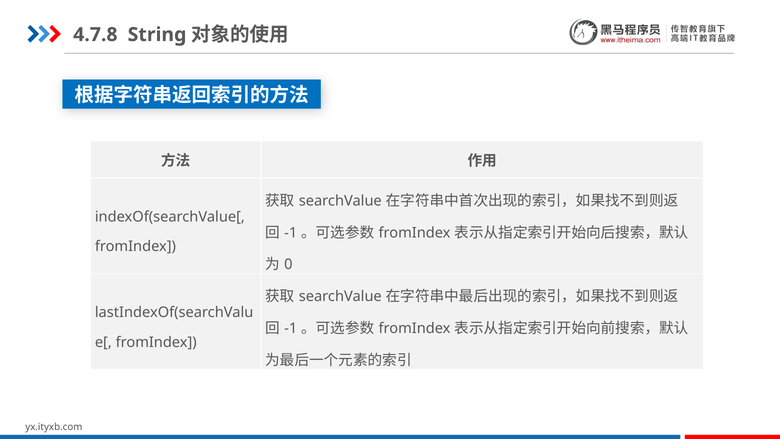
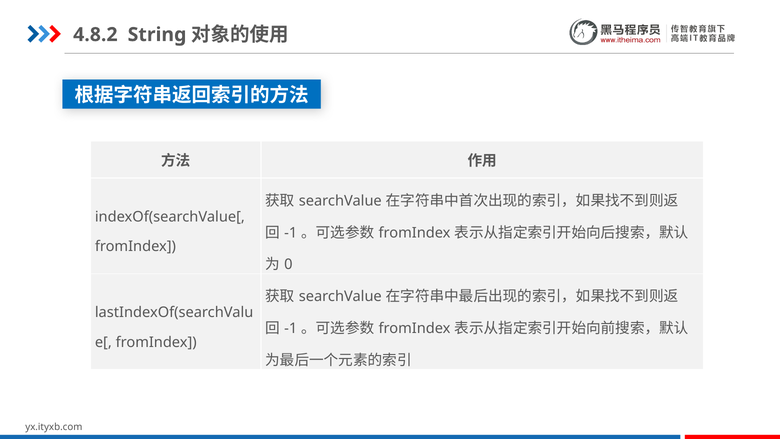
4.7.8: 4.7.8 -> 4.8.2
